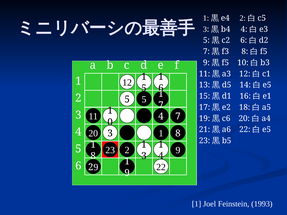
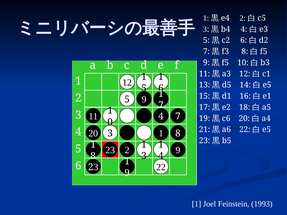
5 5: 5 -> 9
9 at (96, 167): 9 -> 3
